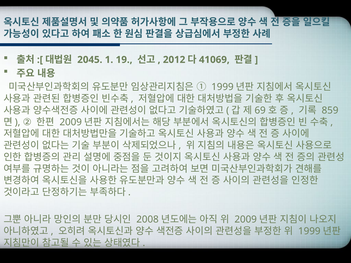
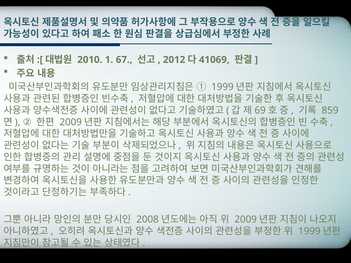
2045: 2045 -> 2010
19: 19 -> 67
